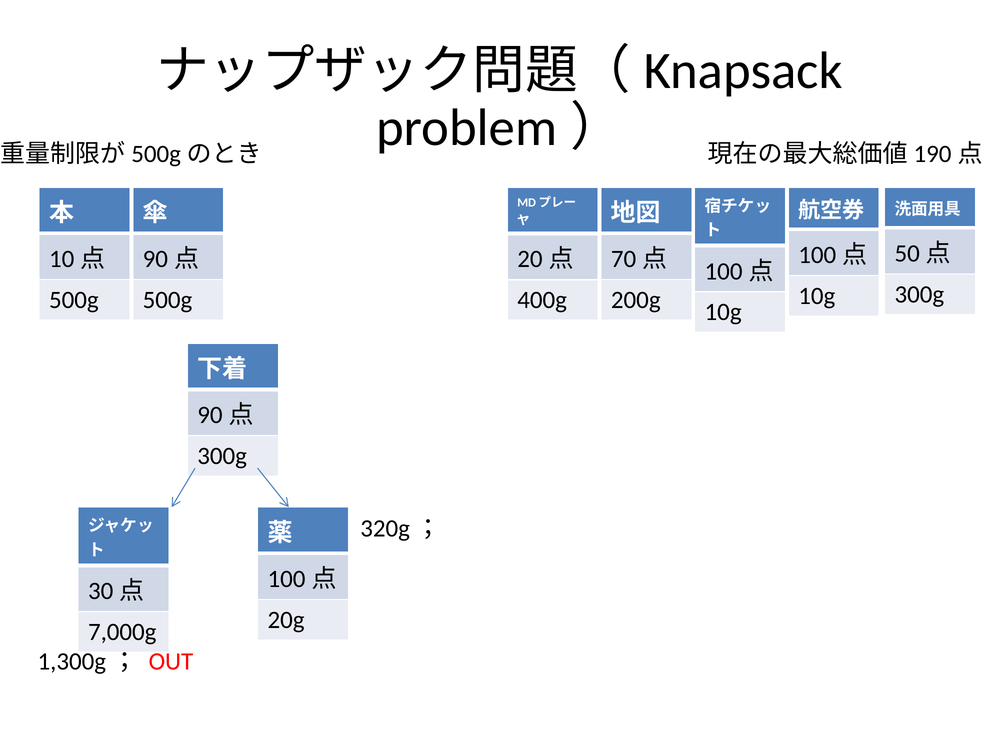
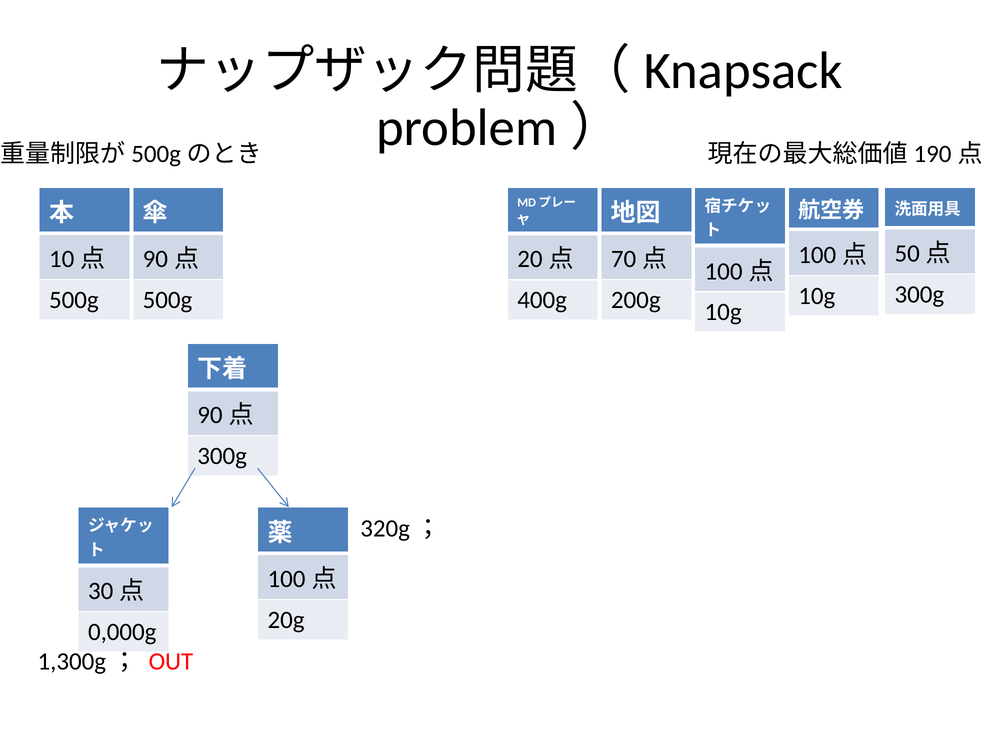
7,000g: 7,000g -> 0,000g
